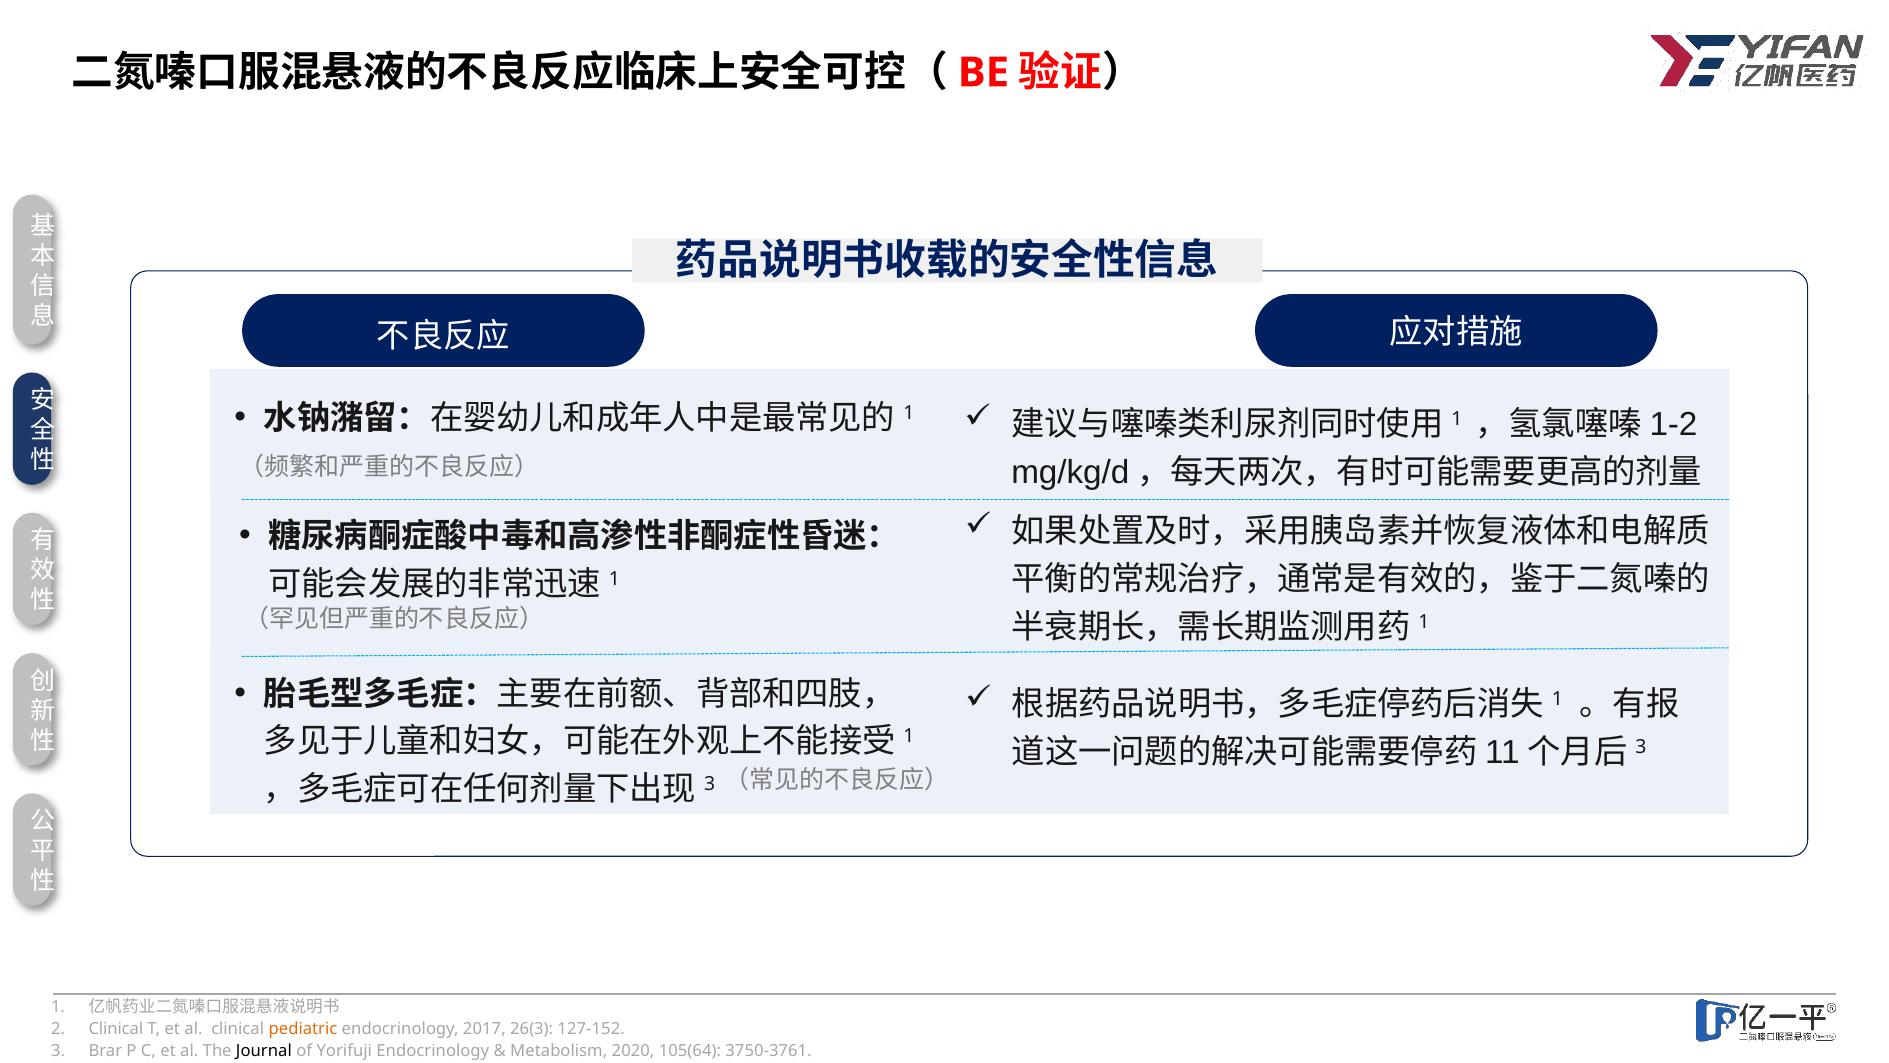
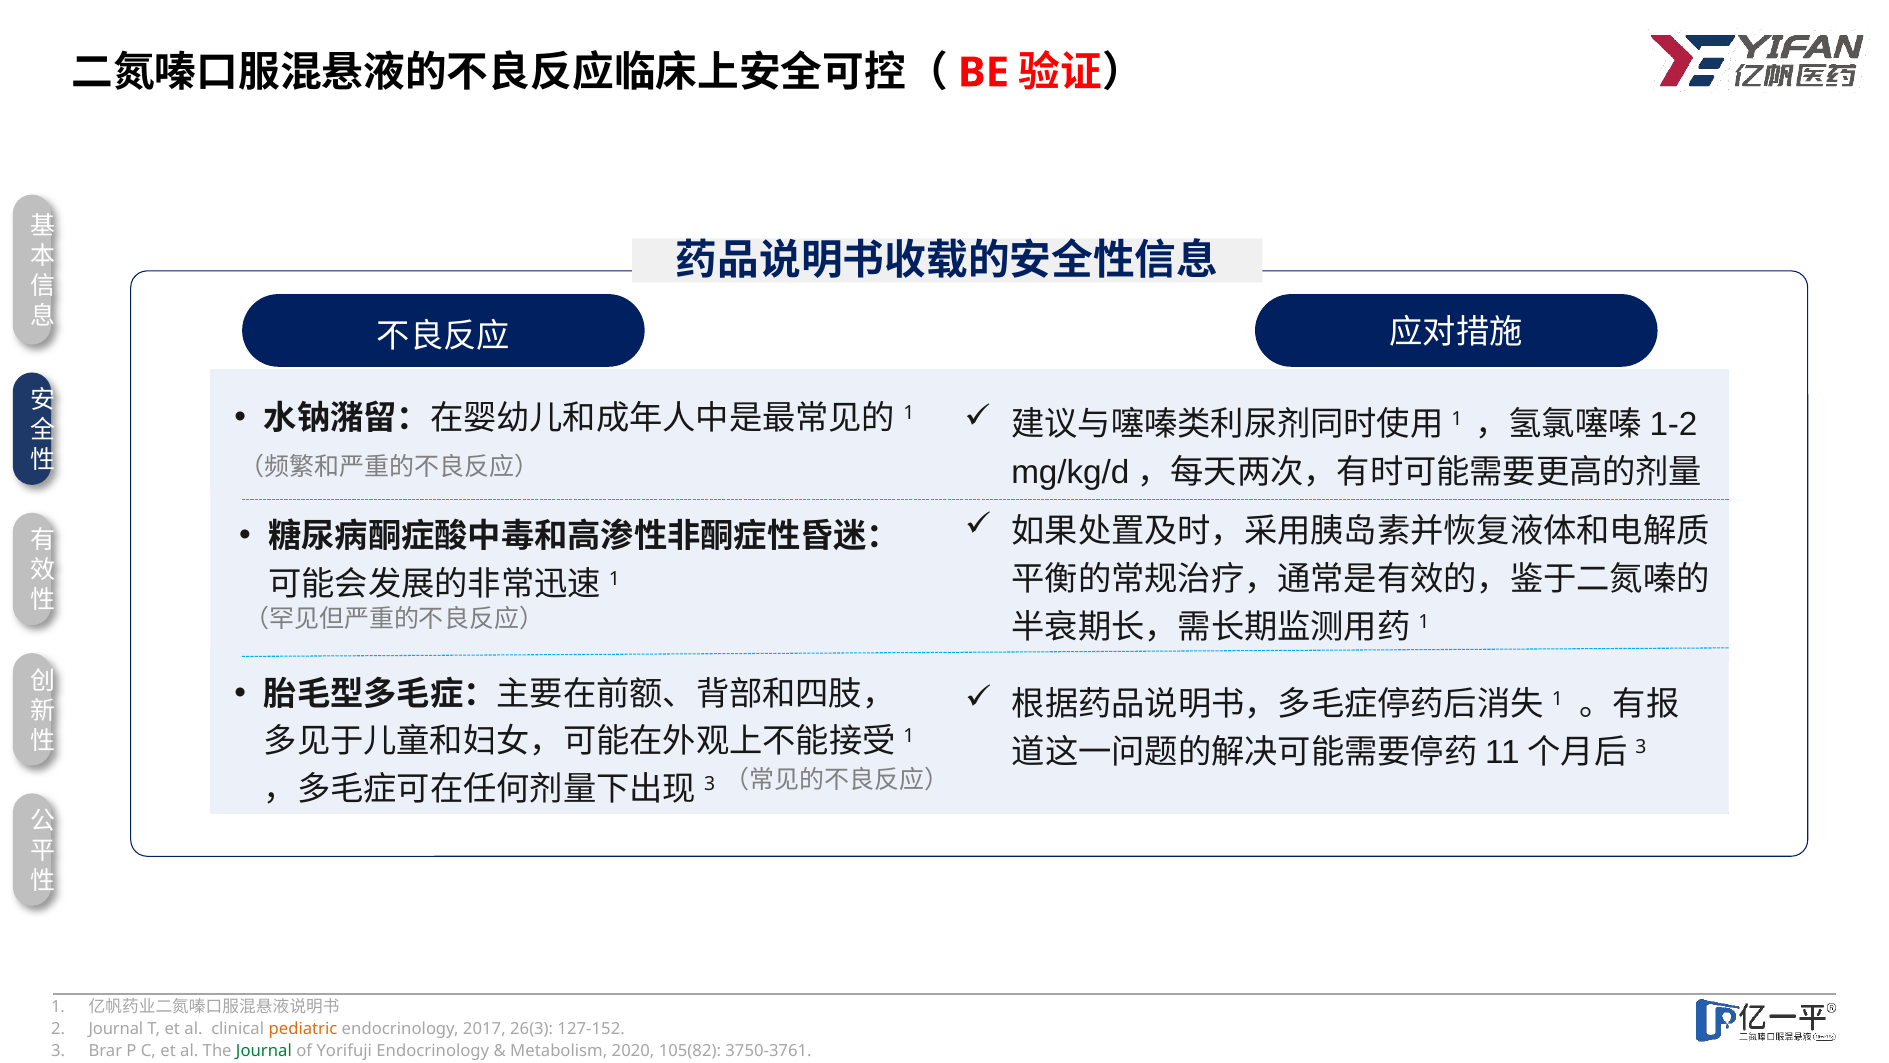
Clinical at (116, 1029): Clinical -> Journal
Journal at (264, 1051) colour: black -> green
105(64: 105(64 -> 105(82
